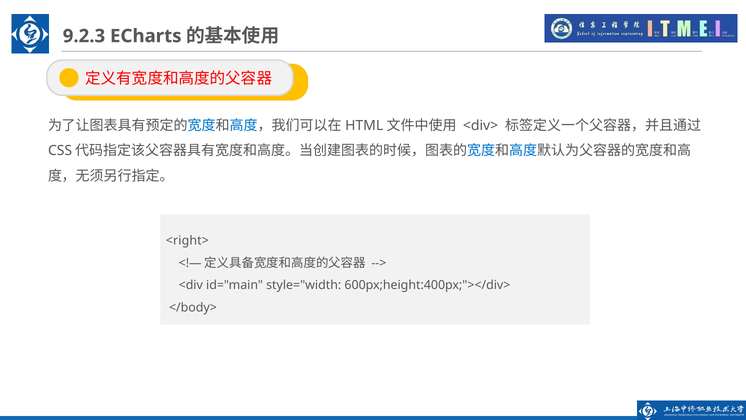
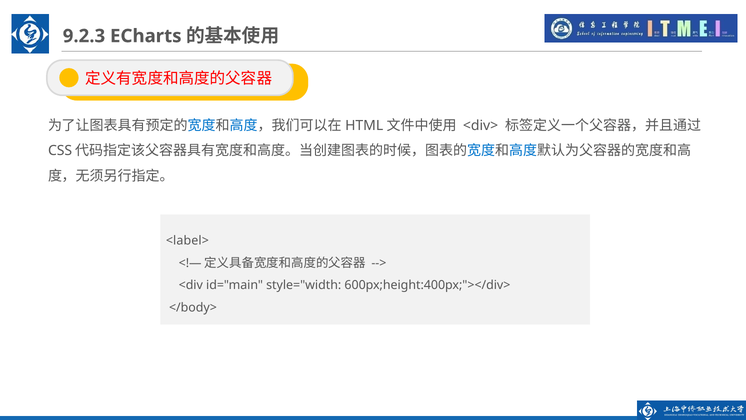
<right>: <right> -> <label>
